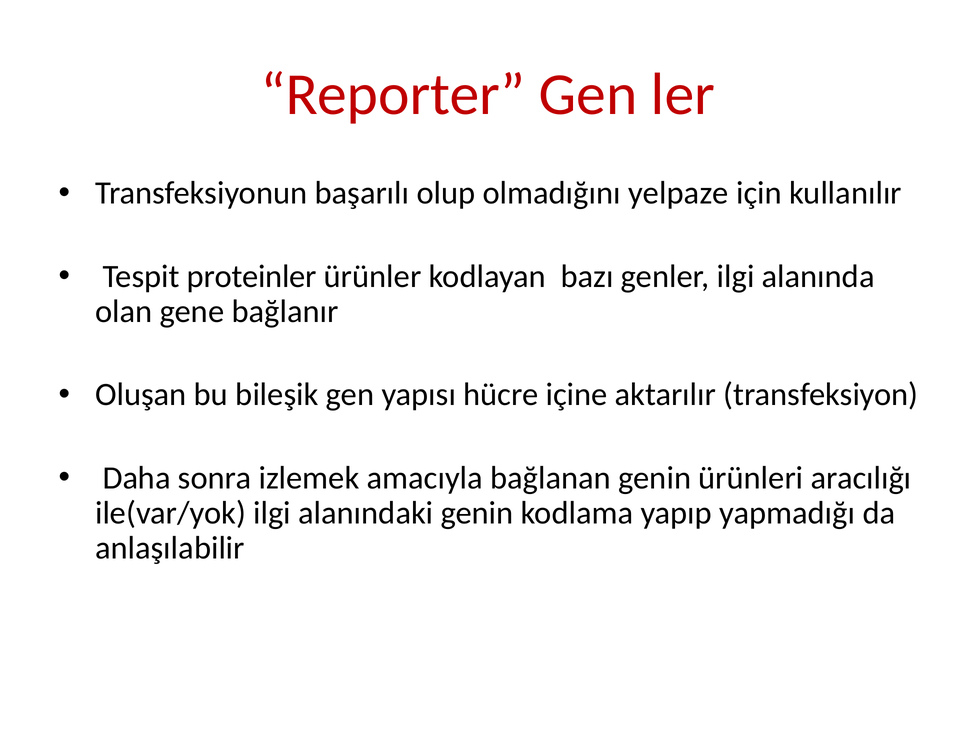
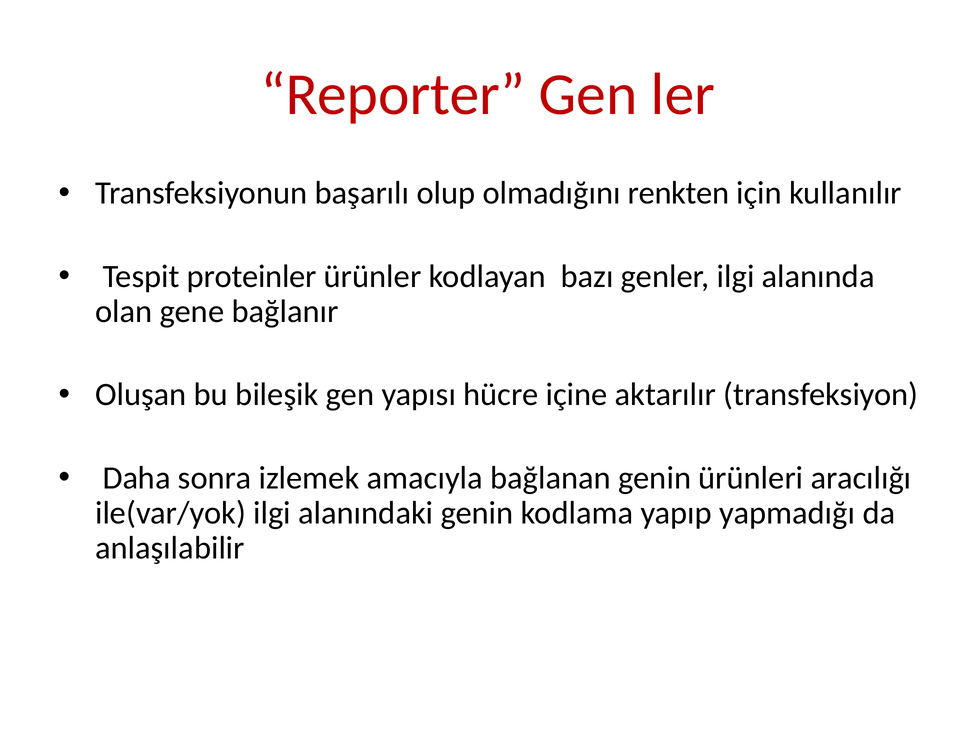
yelpaze: yelpaze -> renkten
